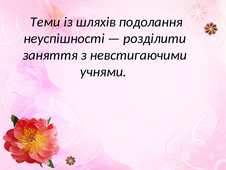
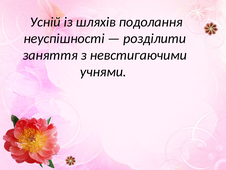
Теми: Теми -> Усній
